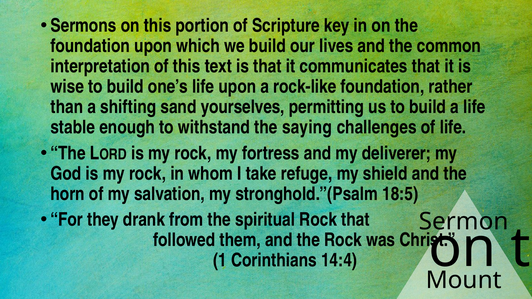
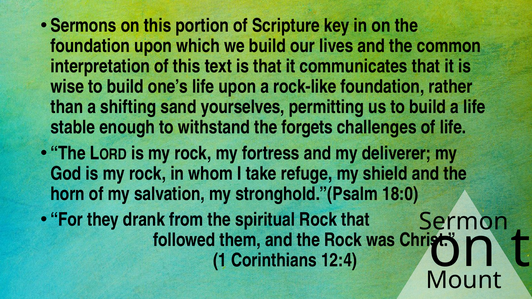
saying: saying -> forgets
18:5: 18:5 -> 18:0
14:4: 14:4 -> 12:4
